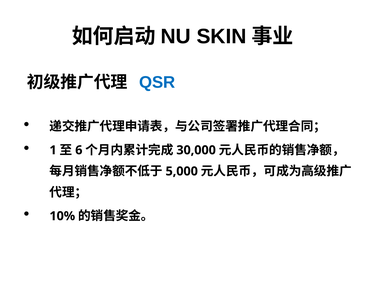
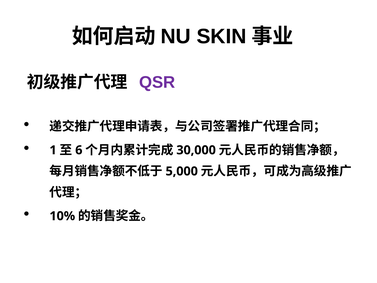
QSR colour: blue -> purple
